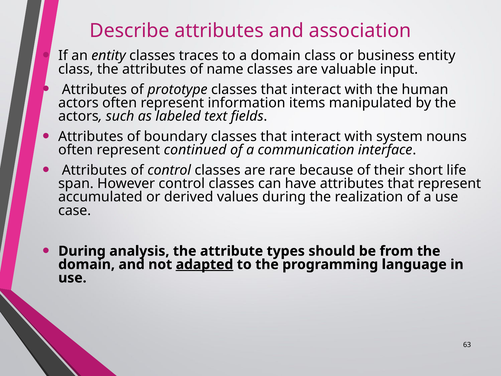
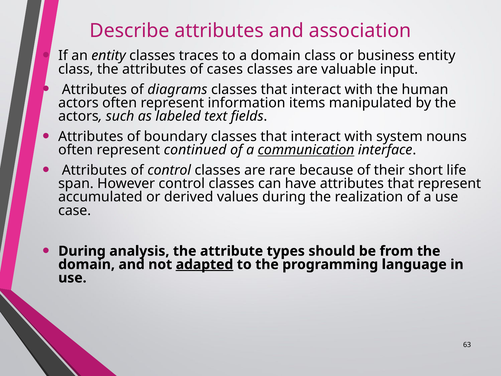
name: name -> cases
prototype: prototype -> diagrams
communication underline: none -> present
